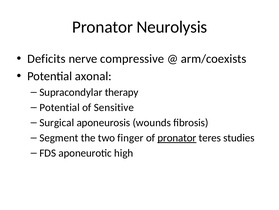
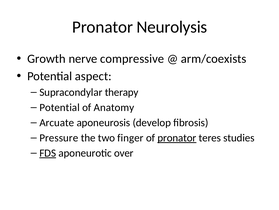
Deficits: Deficits -> Growth
axonal: axonal -> aspect
Sensitive: Sensitive -> Anatomy
Surgical: Surgical -> Arcuate
wounds: wounds -> develop
Segment: Segment -> Pressure
FDS underline: none -> present
high: high -> over
